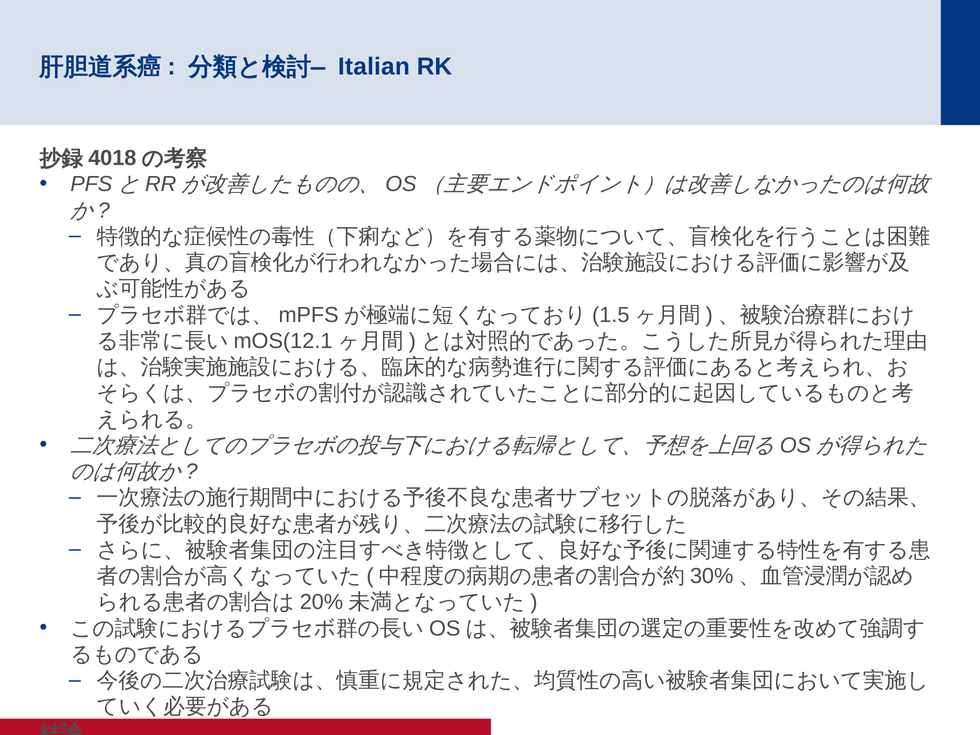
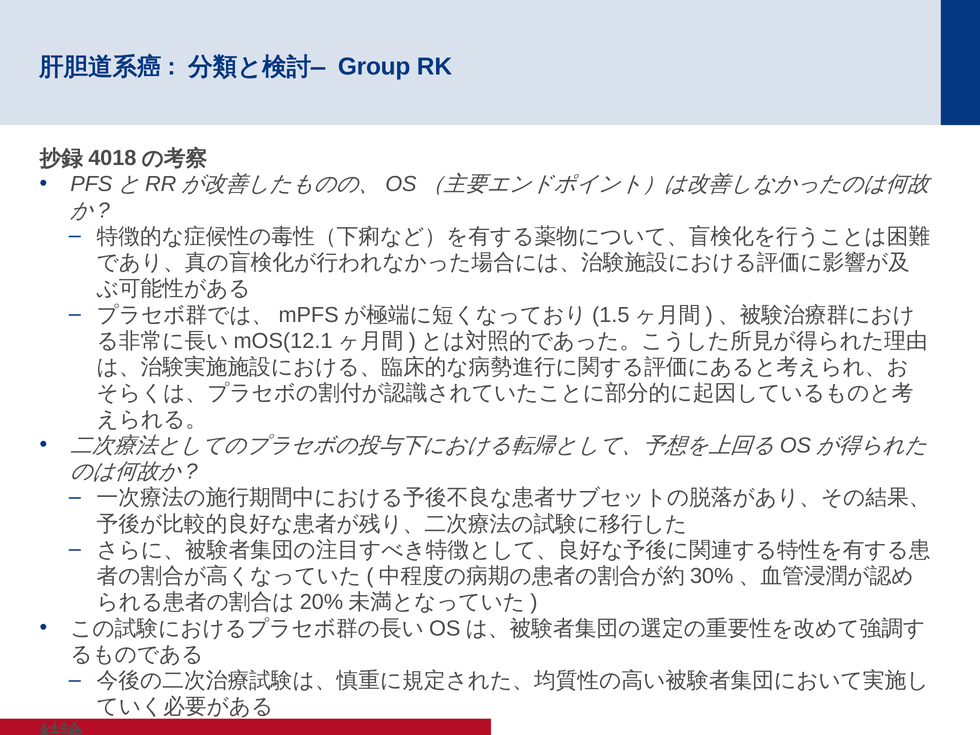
Italian: Italian -> Group
